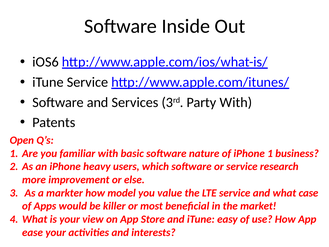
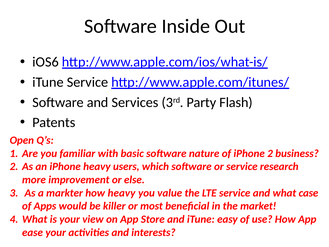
Party With: With -> Flash
iPhone 1: 1 -> 2
how model: model -> heavy
